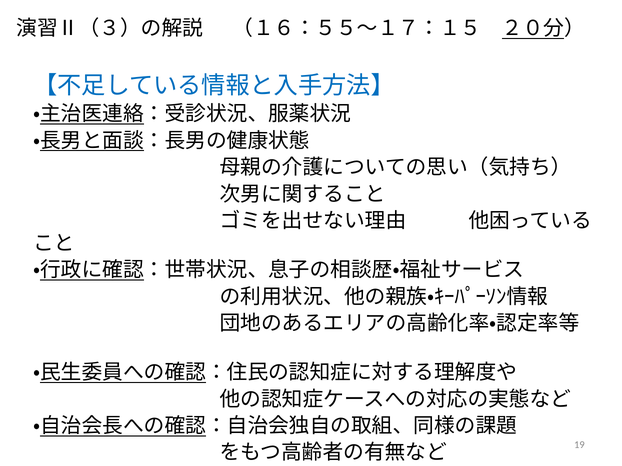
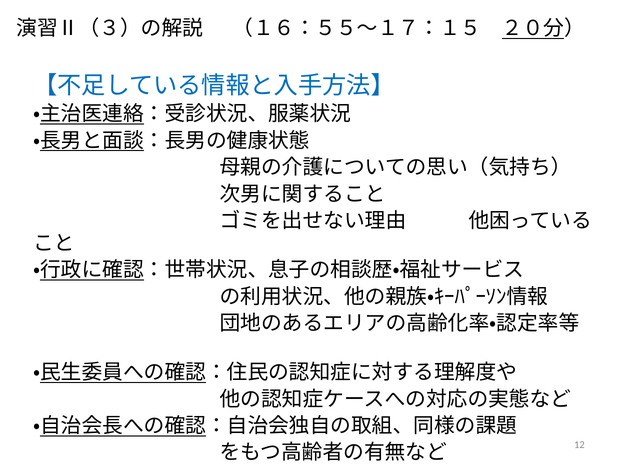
19: 19 -> 12
